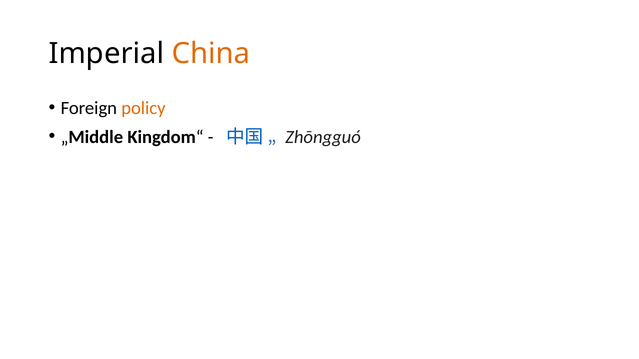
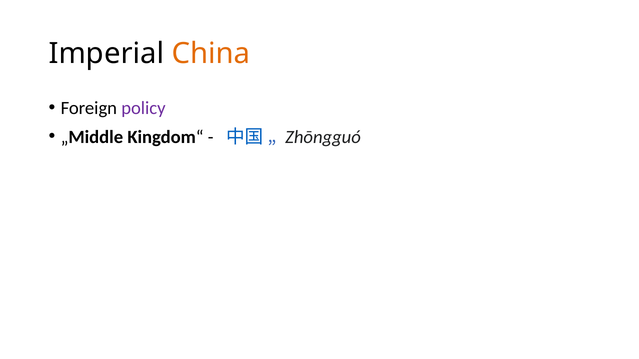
policy colour: orange -> purple
